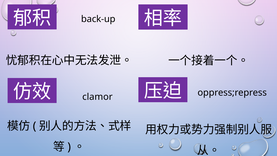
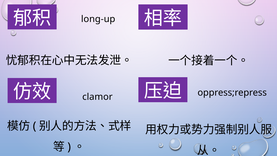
back-up: back-up -> long-up
